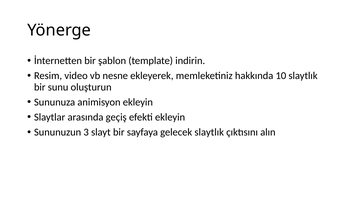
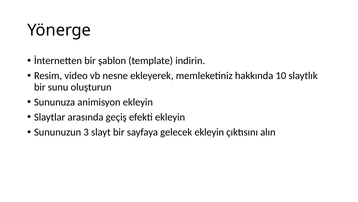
gelecek slaytlık: slaytlık -> ekleyin
